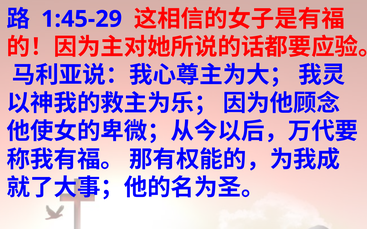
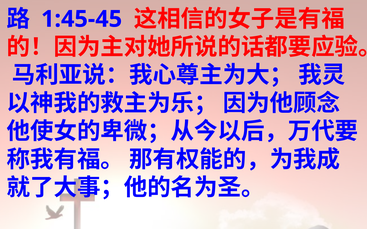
1:45-29: 1:45-29 -> 1:45-45
